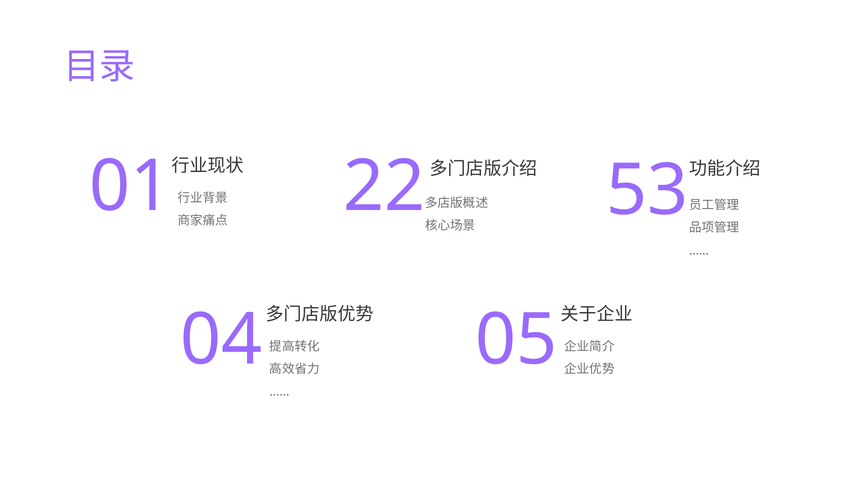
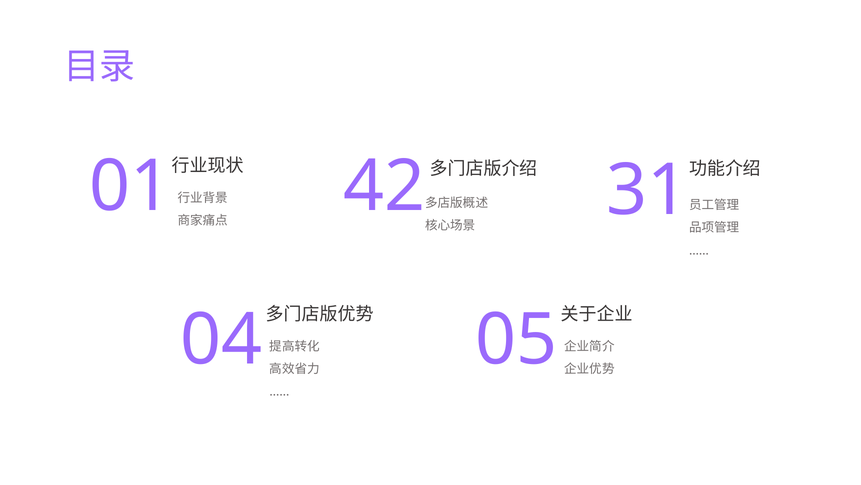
22: 22 -> 42
53: 53 -> 31
